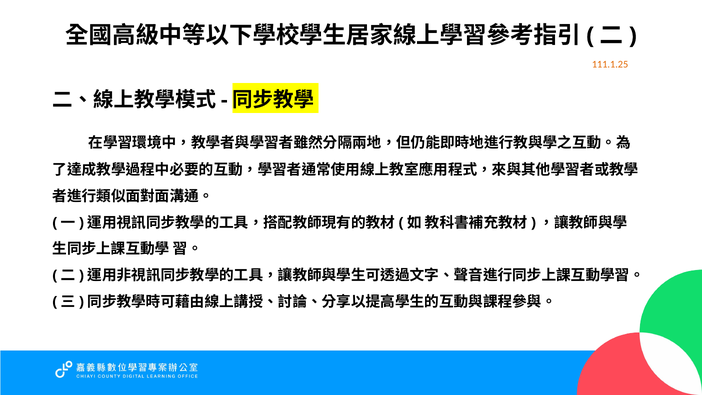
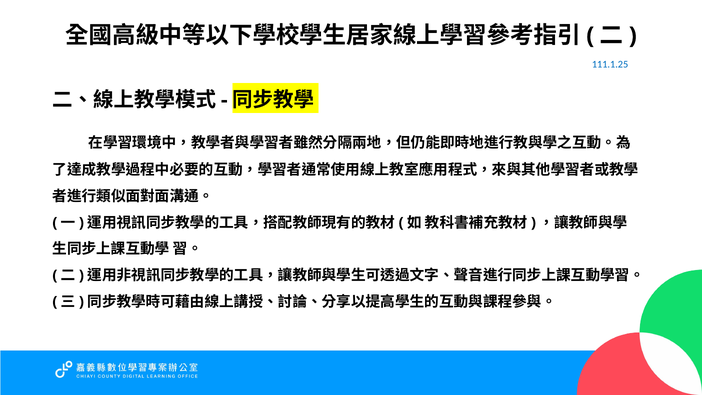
111.1.25 colour: orange -> blue
